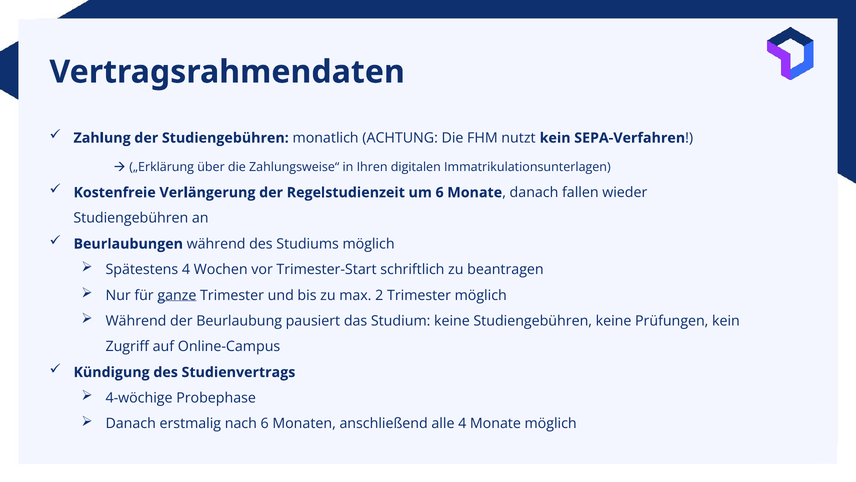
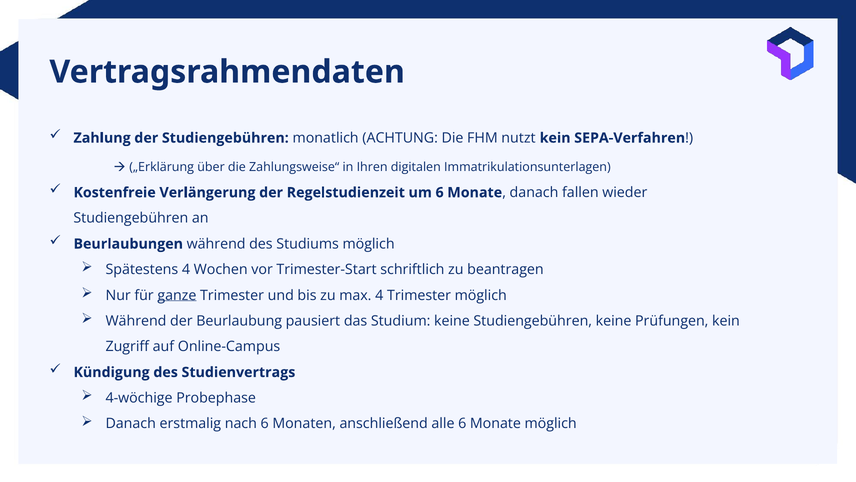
max 2: 2 -> 4
alle 4: 4 -> 6
